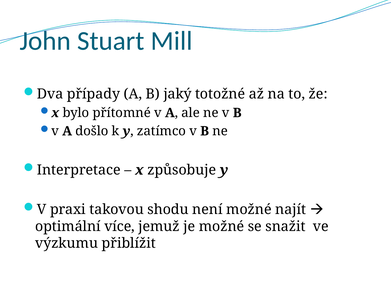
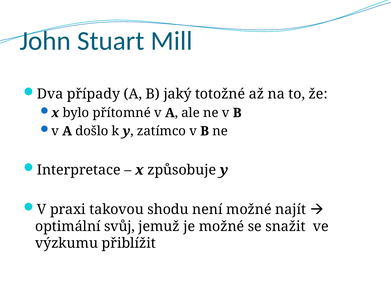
více: více -> svůj
